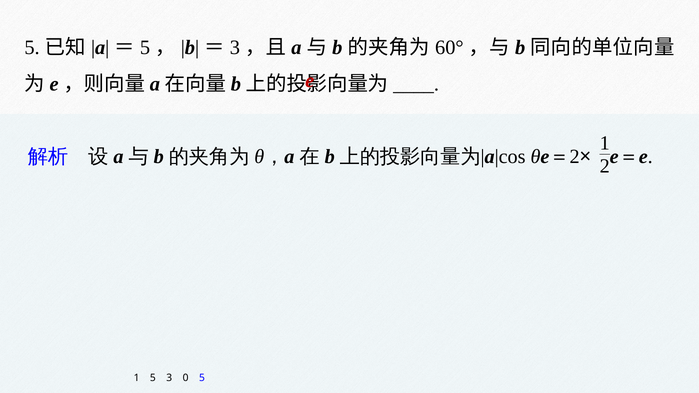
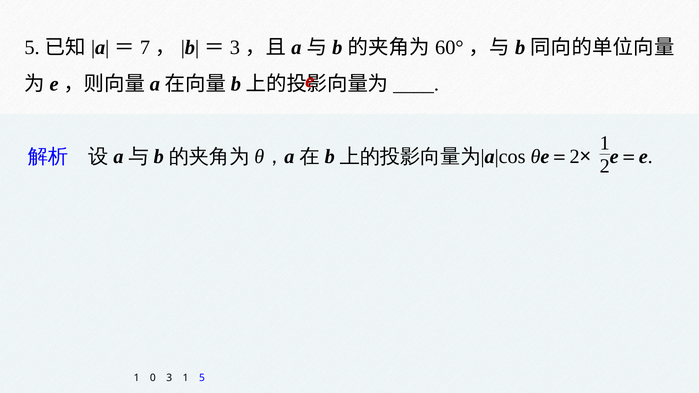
5 at (145, 48): 5 -> 7
1 5: 5 -> 0
3 0: 0 -> 1
